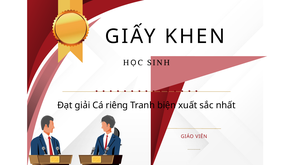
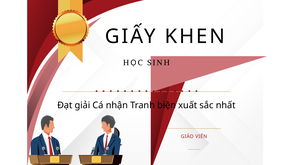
riêng: riêng -> nhận
